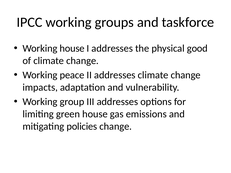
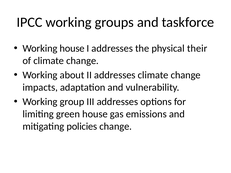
good: good -> their
peace: peace -> about
